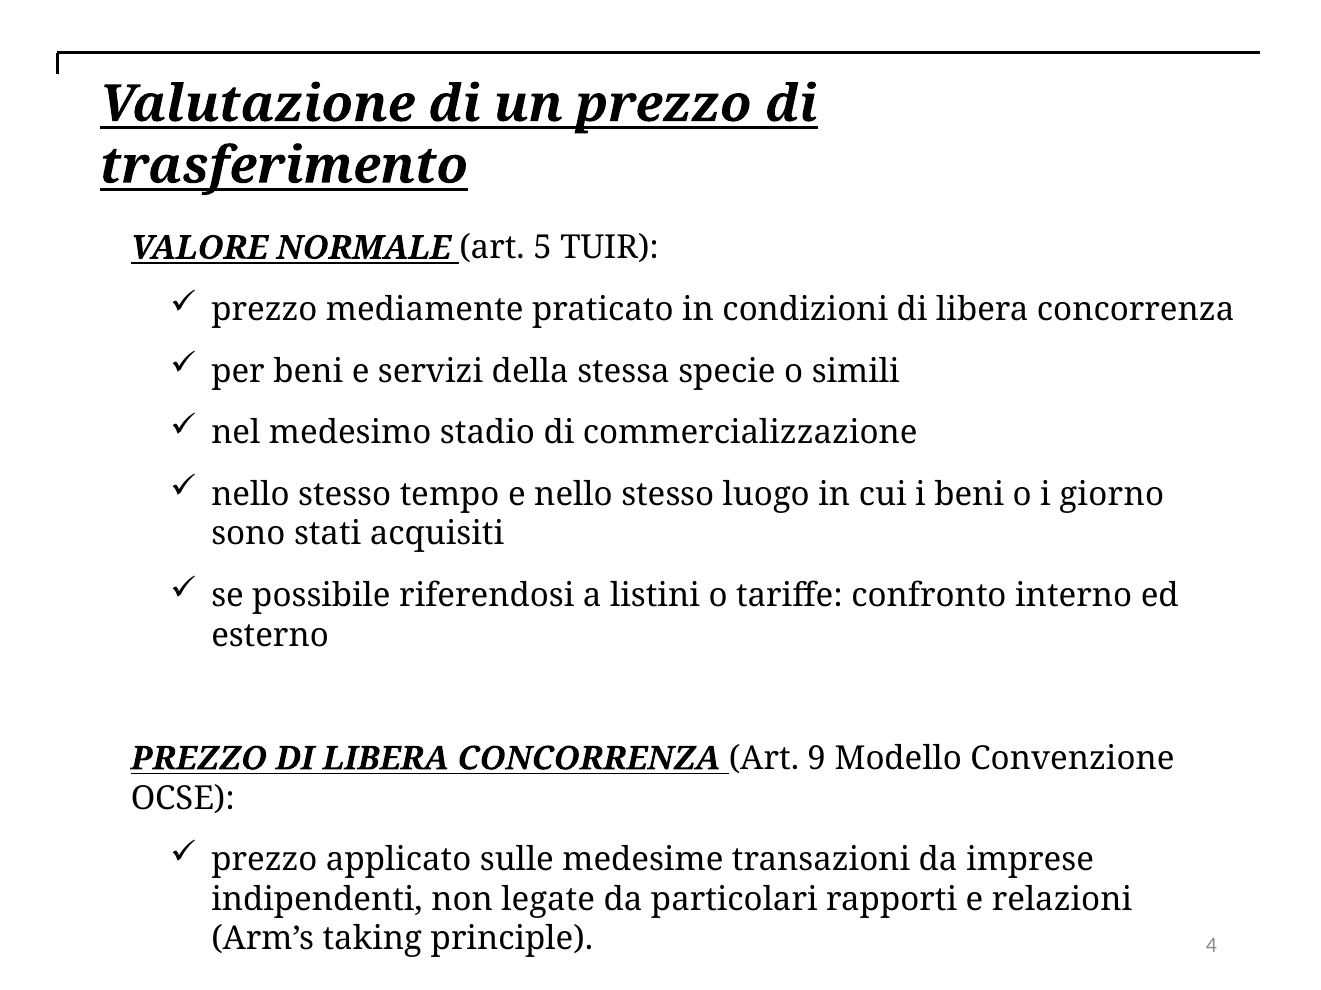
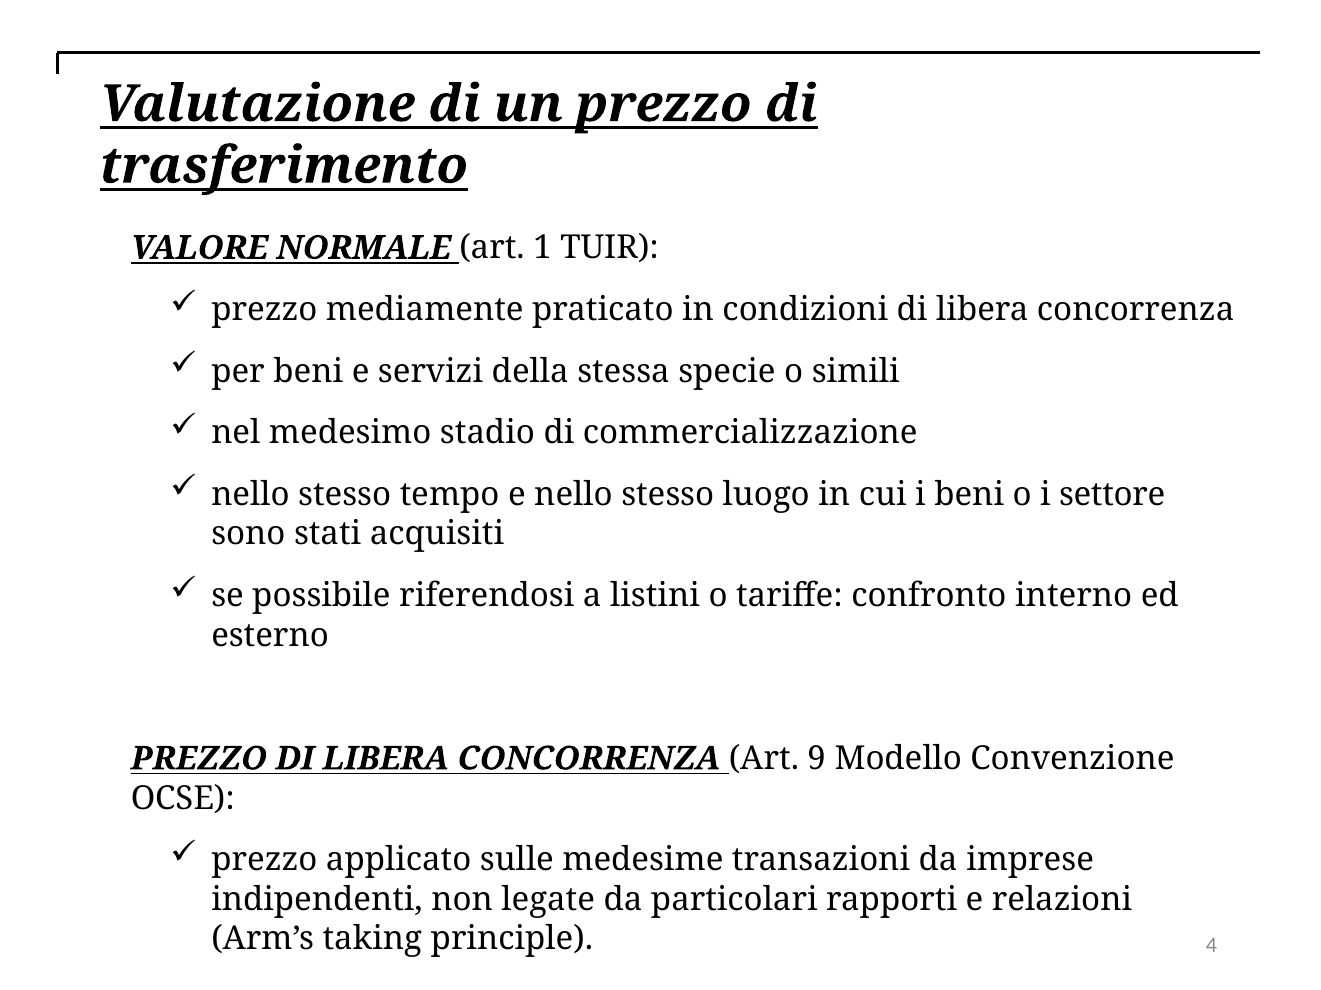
5: 5 -> 1
giorno: giorno -> settore
